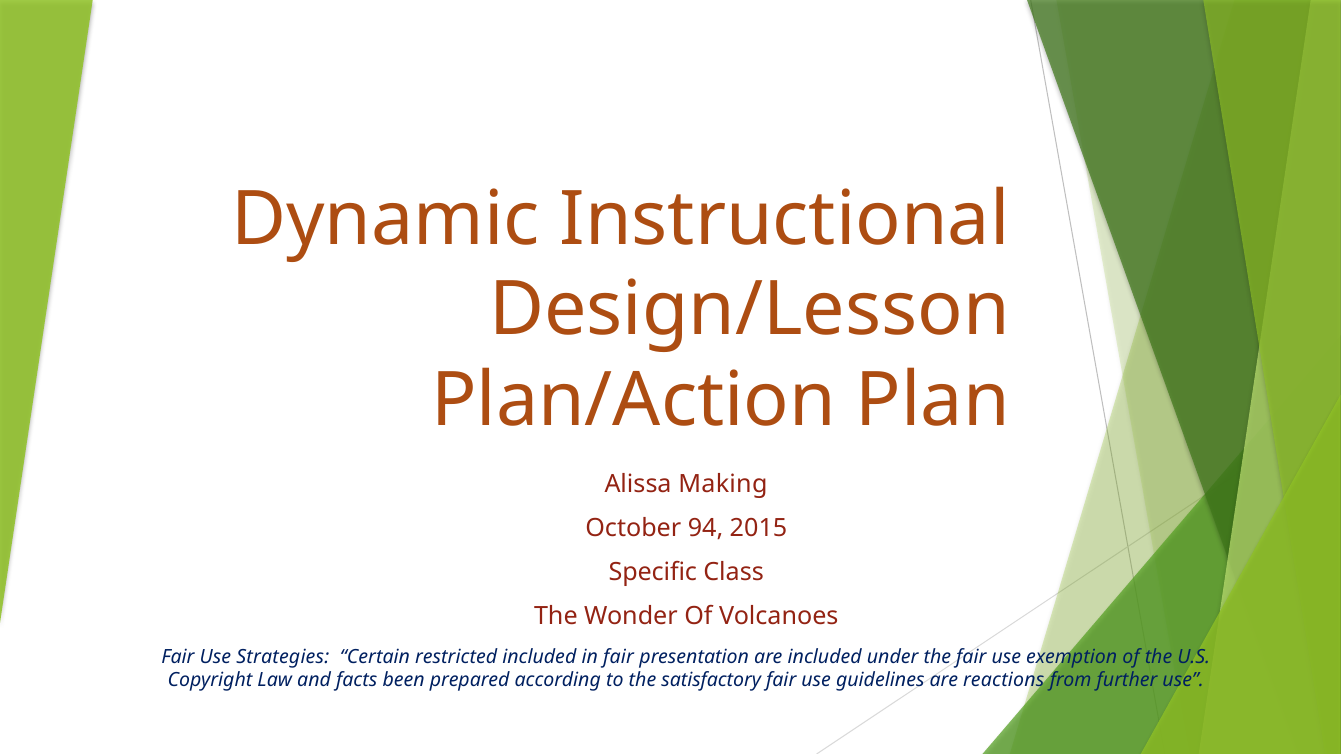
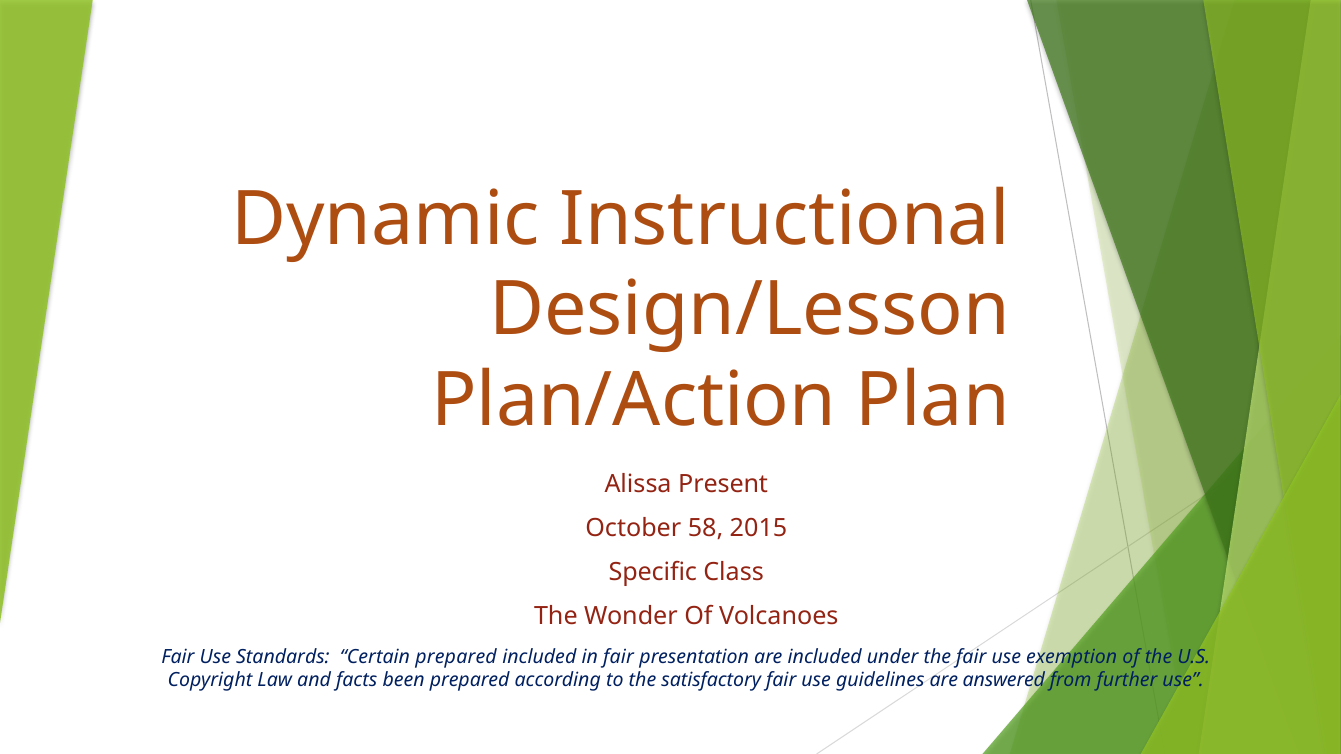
Making: Making -> Present
94: 94 -> 58
Strategies: Strategies -> Standards
Certain restricted: restricted -> prepared
reactions: reactions -> answered
